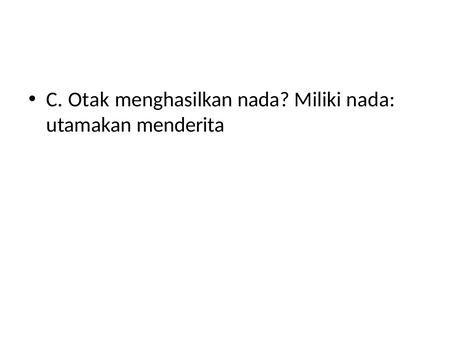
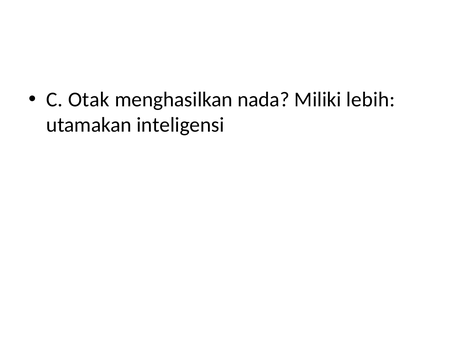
Miliki nada: nada -> lebih
menderita: menderita -> inteligensi
